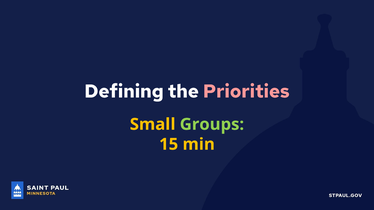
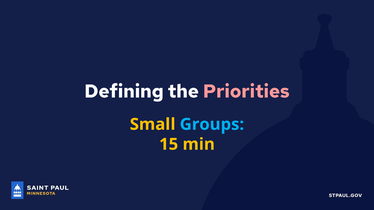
Groups colour: light green -> light blue
